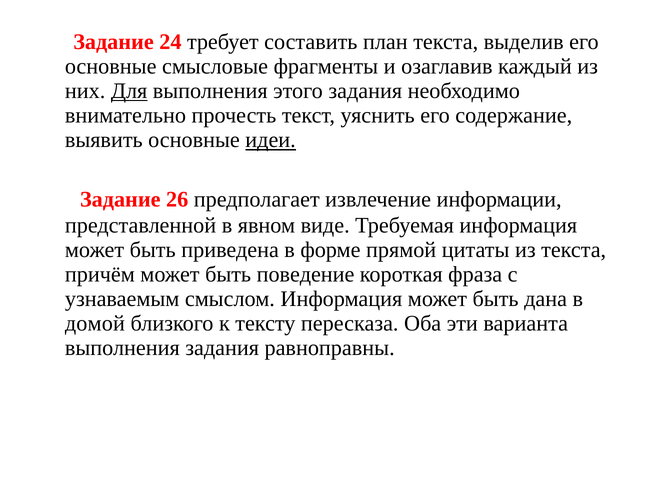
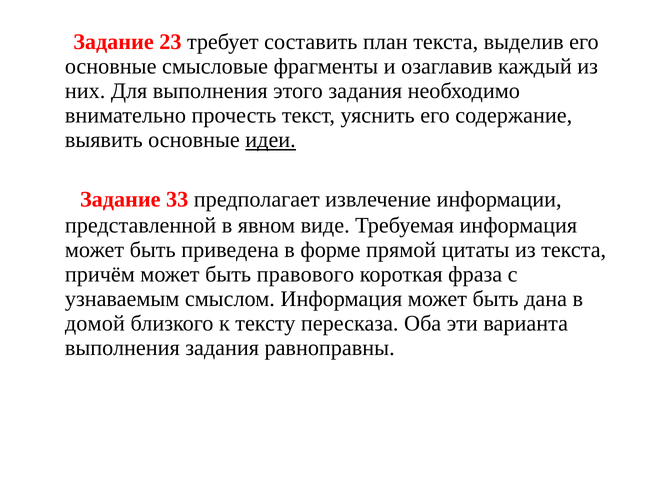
24: 24 -> 23
Для underline: present -> none
26: 26 -> 33
поведение: поведение -> правового
